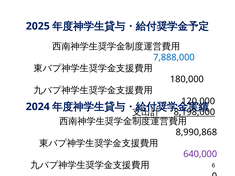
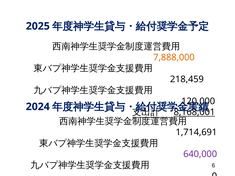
7,888,000 colour: blue -> orange
180,000: 180,000 -> 218,459
8,198,000: 8,198,000 -> 8,168,001
8,990,868: 8,990,868 -> 1,714,691
